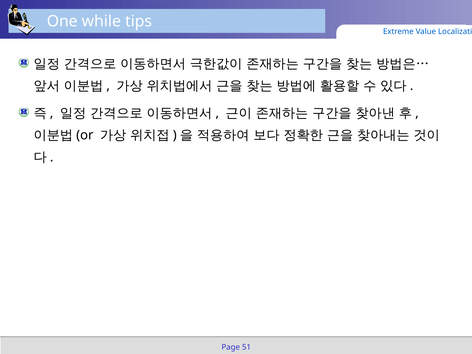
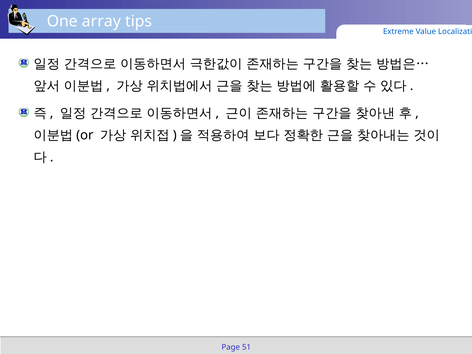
while: while -> array
